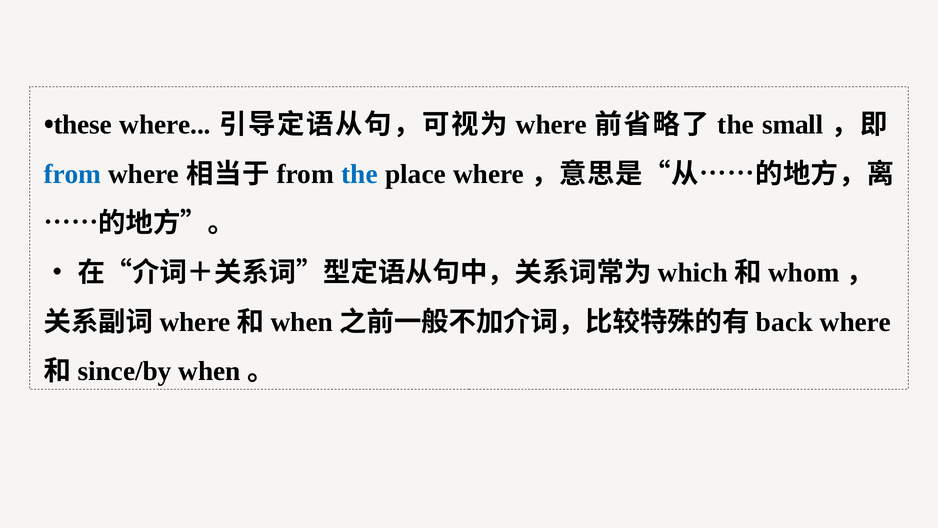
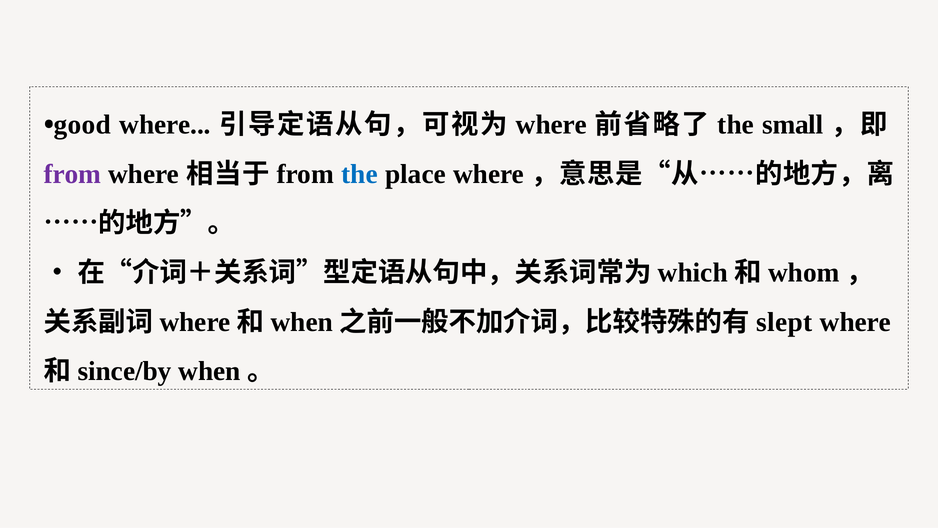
these: these -> good
from at (72, 174) colour: blue -> purple
back: back -> slept
